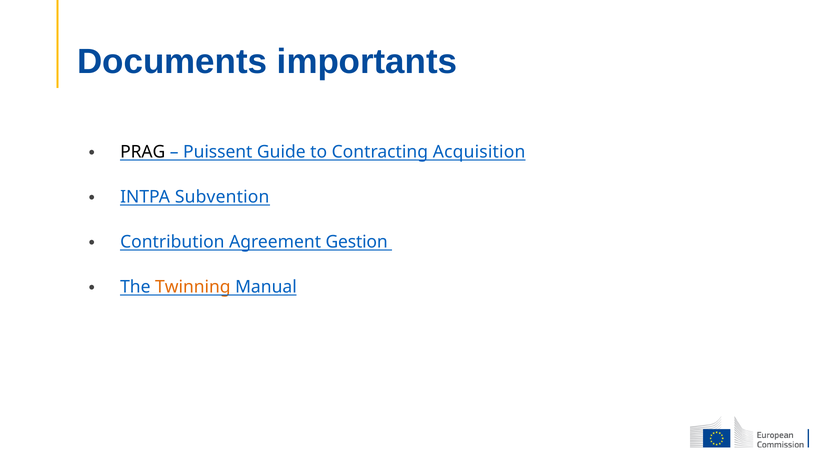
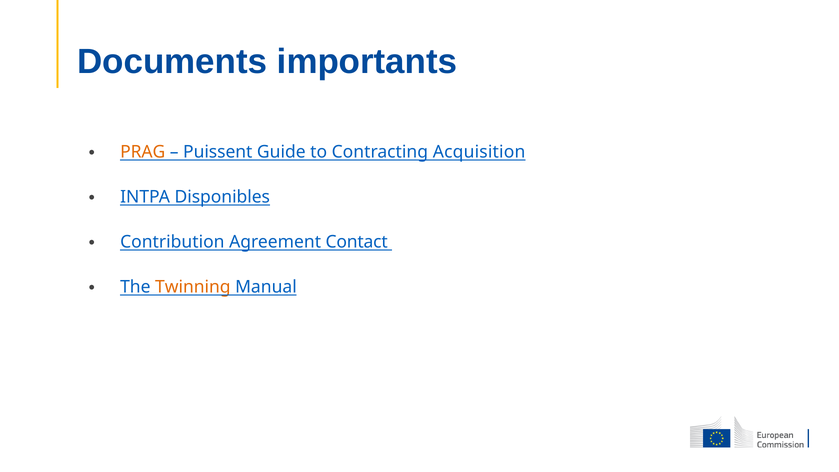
PRAG colour: black -> orange
Subvention: Subvention -> Disponibles
Gestion: Gestion -> Contact
